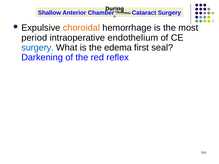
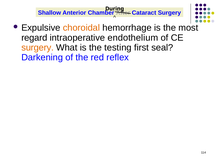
period: period -> regard
surgery at (38, 48) colour: blue -> orange
edema: edema -> testing
